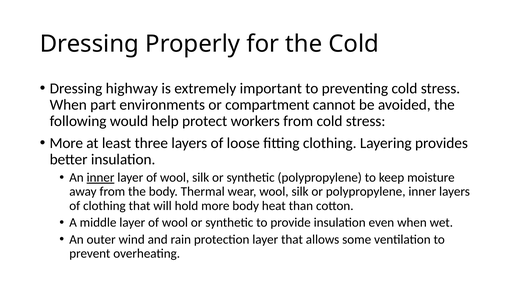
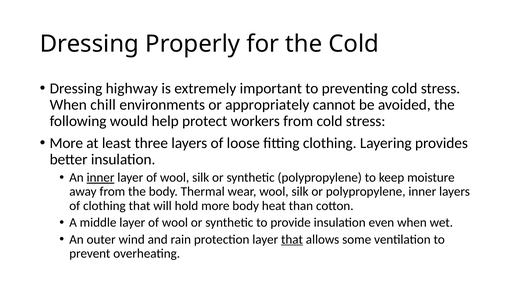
part: part -> chill
compartment: compartment -> appropriately
that at (292, 240) underline: none -> present
